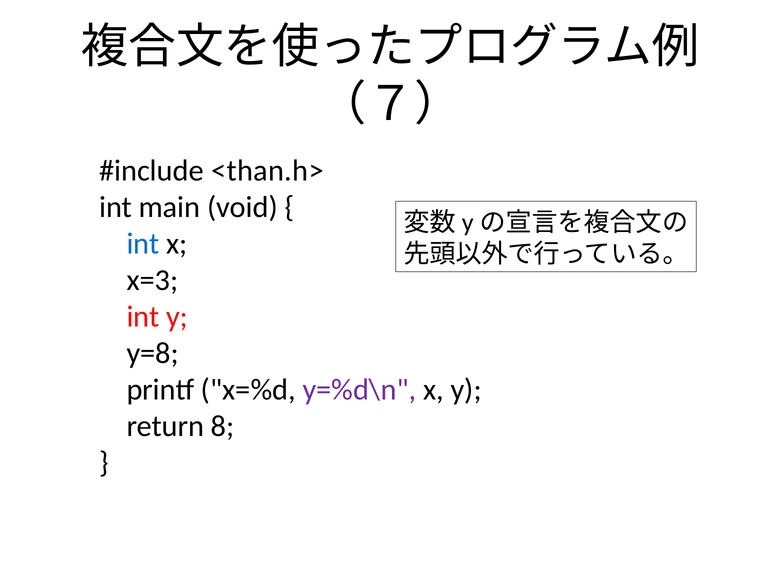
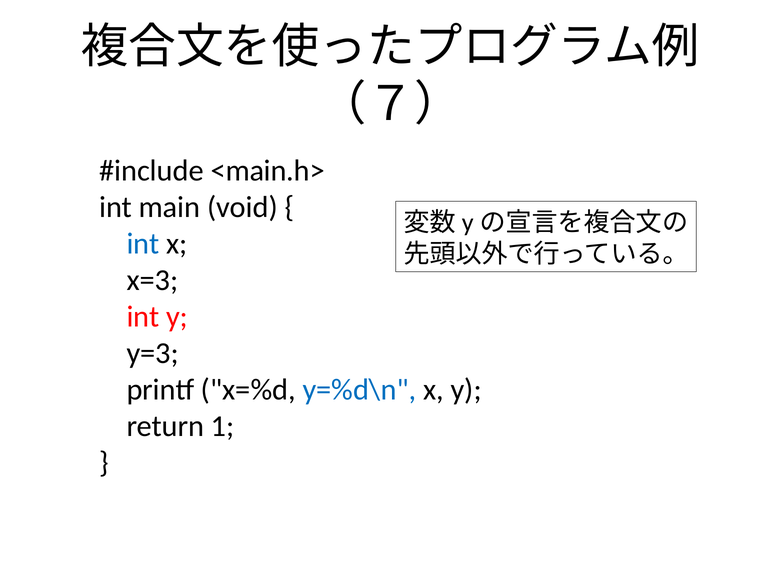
<than.h>: <than.h> -> <main.h>
y=8: y=8 -> y=3
y=%d\n colour: purple -> blue
8: 8 -> 1
